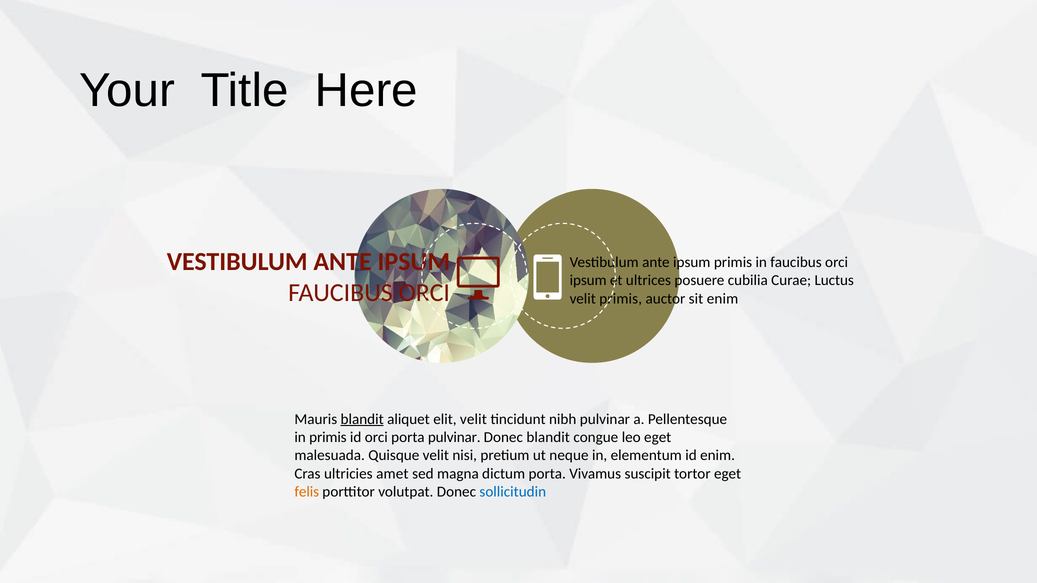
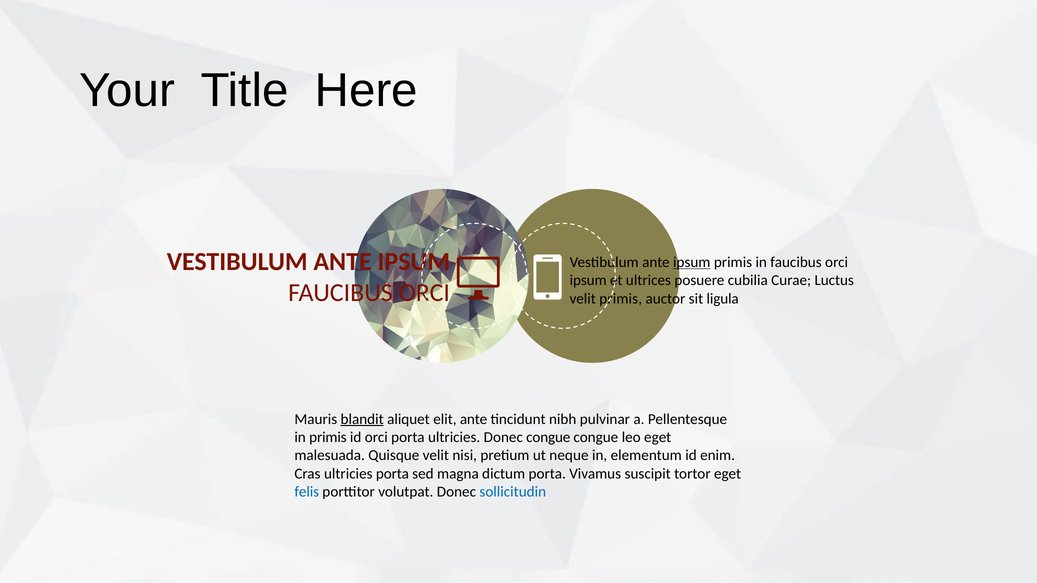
ipsum at (692, 262) underline: none -> present
sit enim: enim -> ligula
elit velit: velit -> ante
porta pulvinar: pulvinar -> ultricies
Donec blandit: blandit -> congue
ultricies amet: amet -> porta
felis colour: orange -> blue
